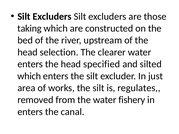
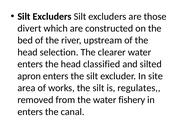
taking: taking -> divert
specified: specified -> classified
which at (29, 76): which -> apron
just: just -> site
